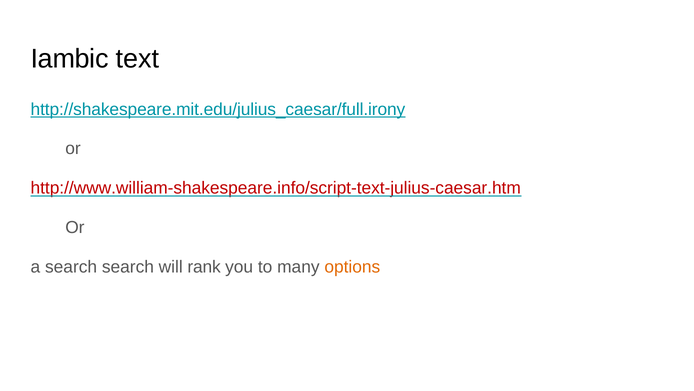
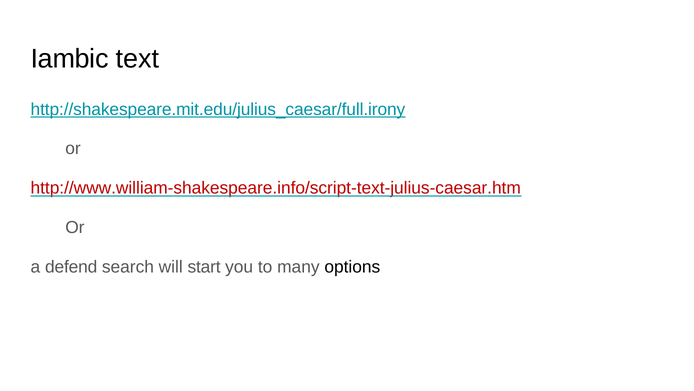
a search: search -> defend
rank: rank -> start
options colour: orange -> black
